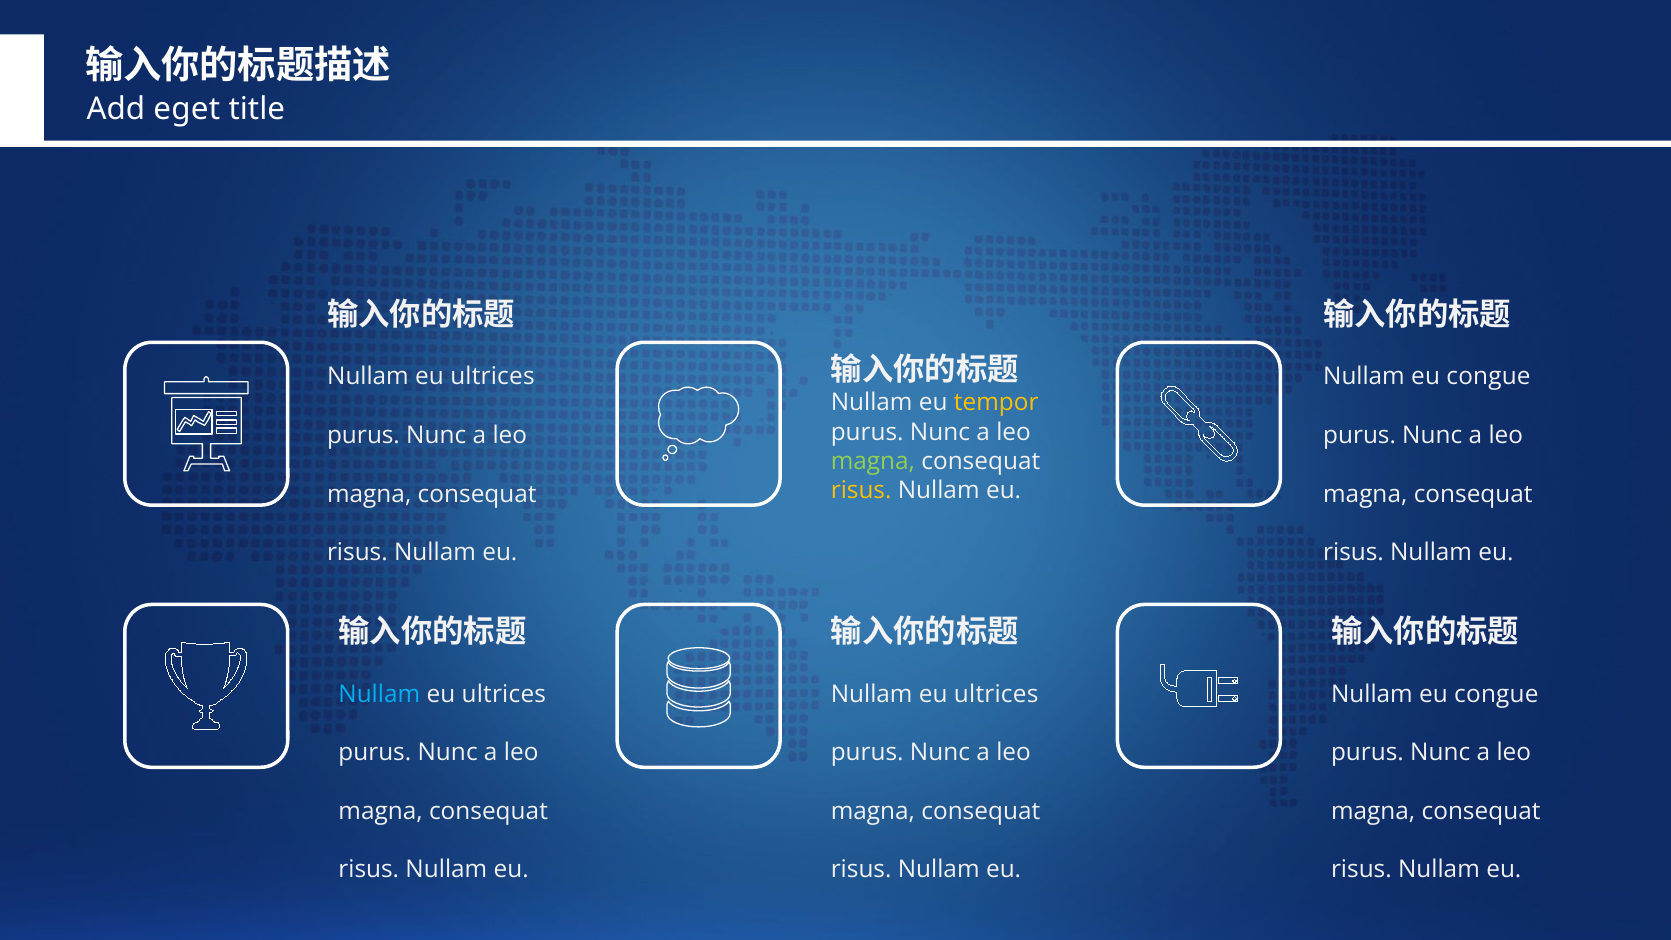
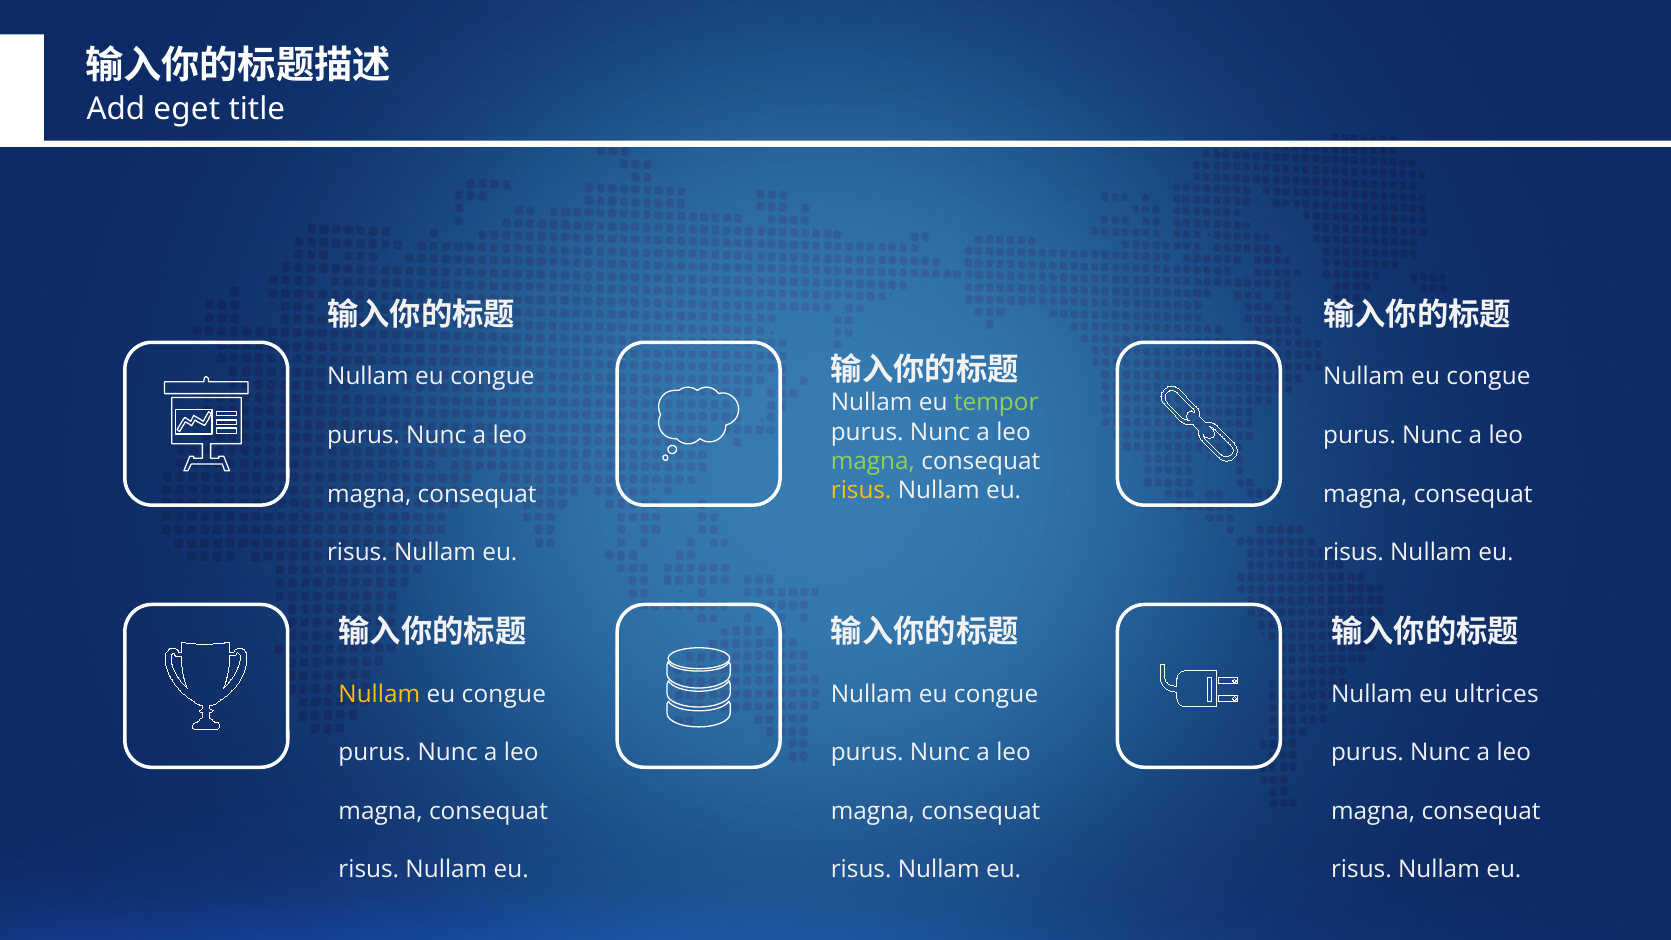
ultrices at (492, 377): ultrices -> congue
tempor colour: yellow -> light green
Nullam at (379, 695) colour: light blue -> yellow
ultrices at (504, 695): ultrices -> congue
ultrices at (996, 695): ultrices -> congue
congue at (1496, 695): congue -> ultrices
